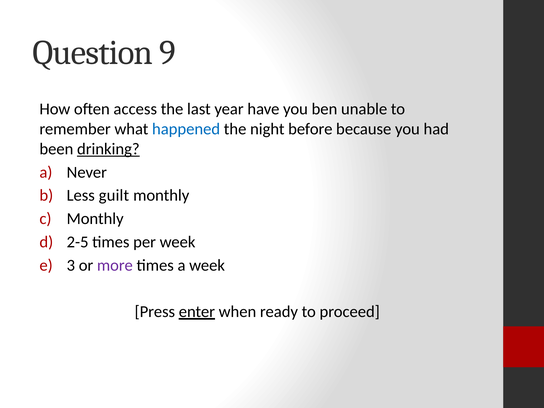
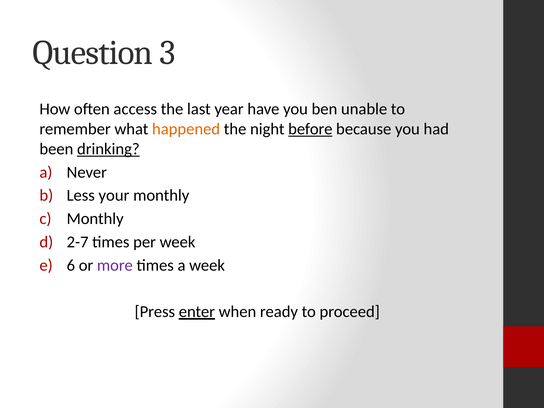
9: 9 -> 3
happened colour: blue -> orange
before underline: none -> present
guilt: guilt -> your
2-5: 2-5 -> 2-7
3: 3 -> 6
